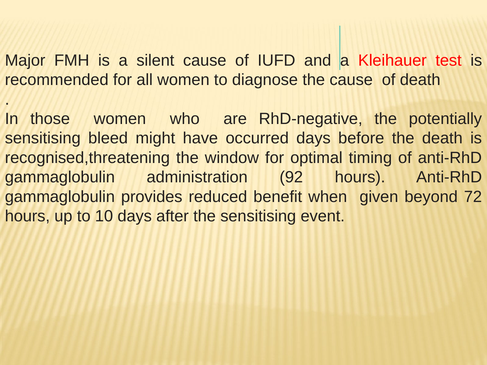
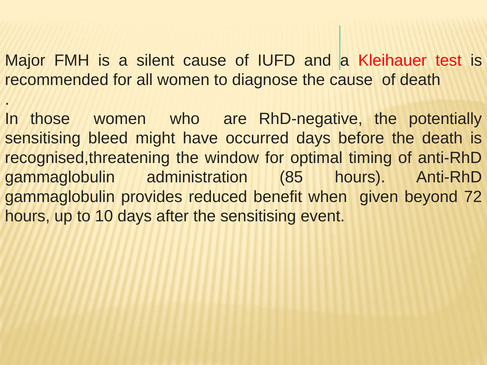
92: 92 -> 85
